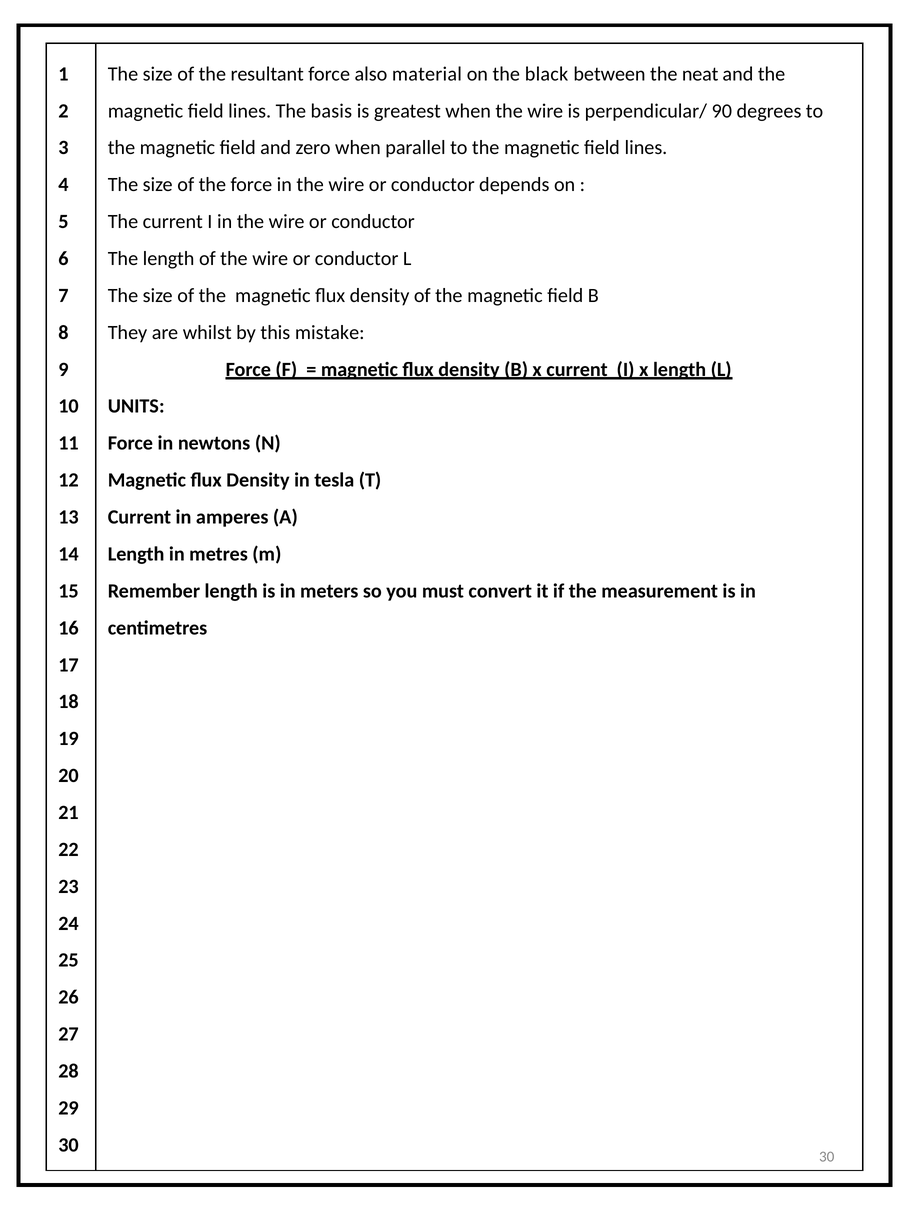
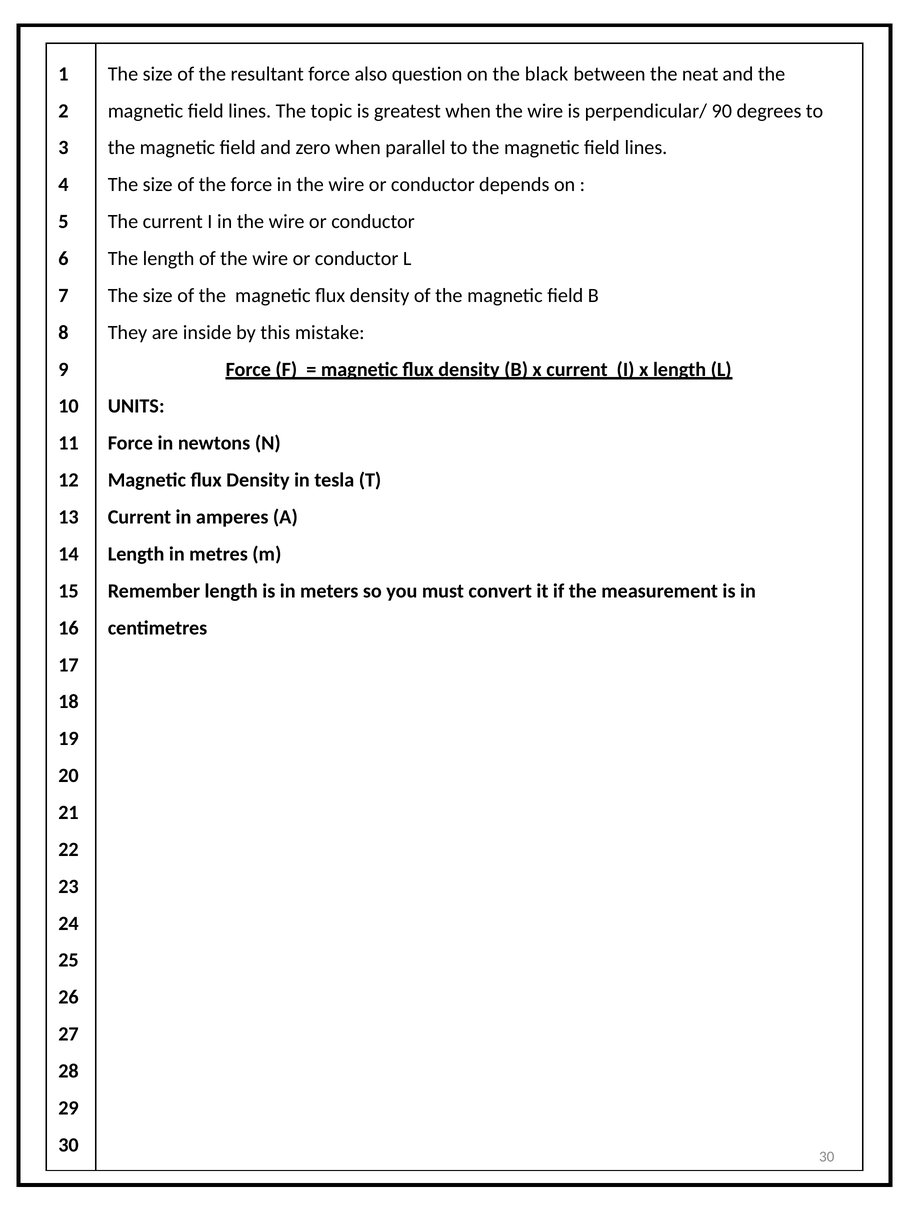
material: material -> question
basis: basis -> topic
whilst: whilst -> inside
